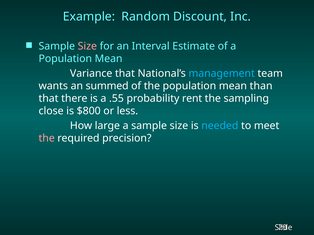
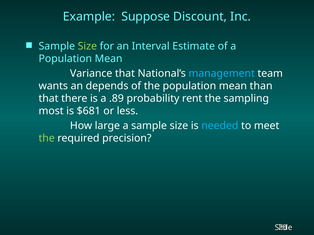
Random: Random -> Suppose
Size at (87, 46) colour: pink -> light green
summed: summed -> depends
.55: .55 -> .89
close: close -> most
$800: $800 -> $681
the at (47, 138) colour: pink -> light green
